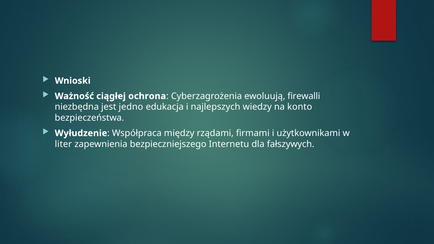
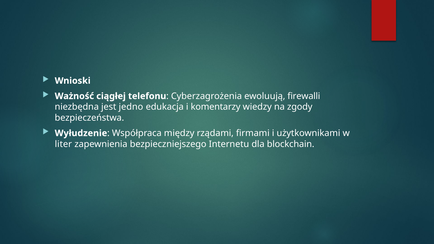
ochrona: ochrona -> telefonu
najlepszych: najlepszych -> komentarzy
konto: konto -> zgody
fałszywych: fałszywych -> blockchain
